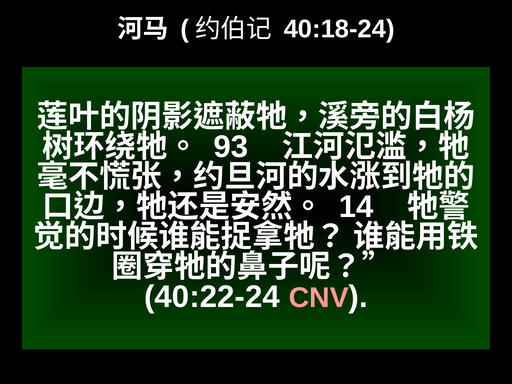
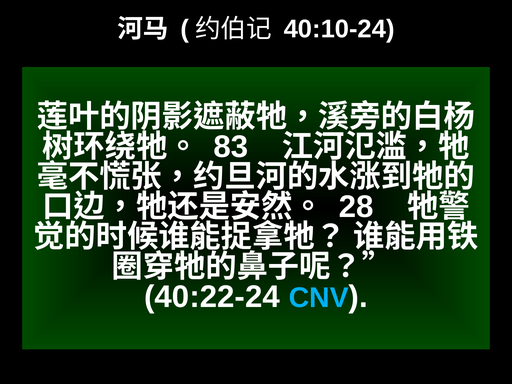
40:18-24: 40:18-24 -> 40:10-24
93: 93 -> 83
14: 14 -> 28
CNV colour: pink -> light blue
